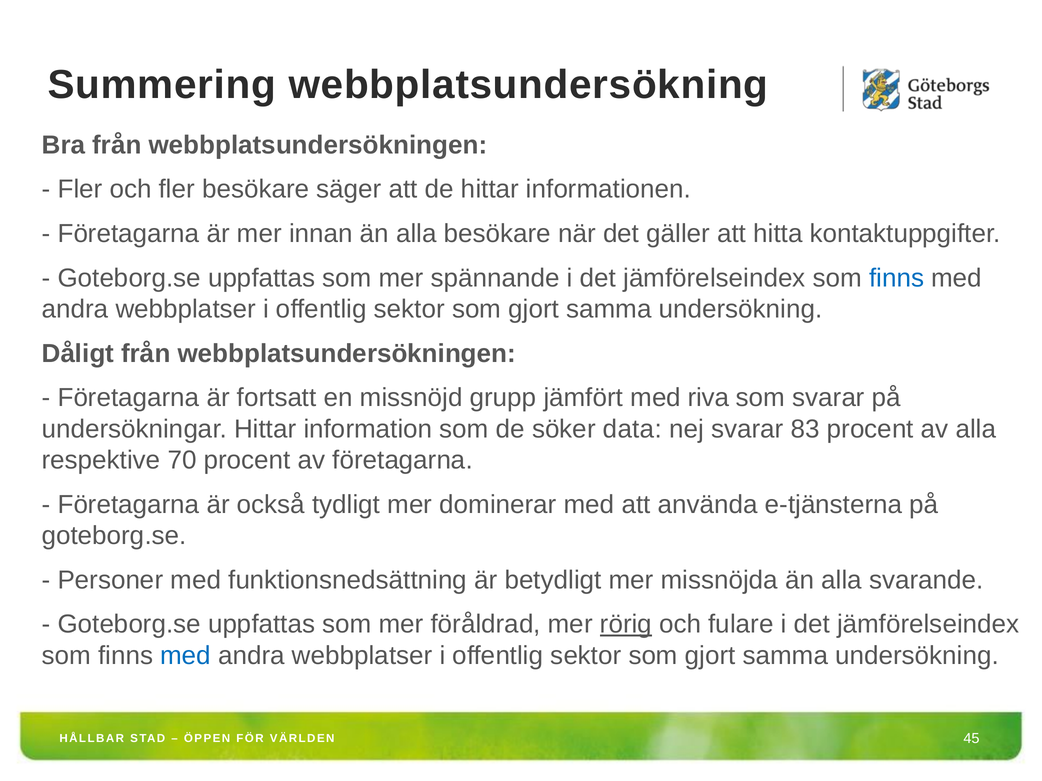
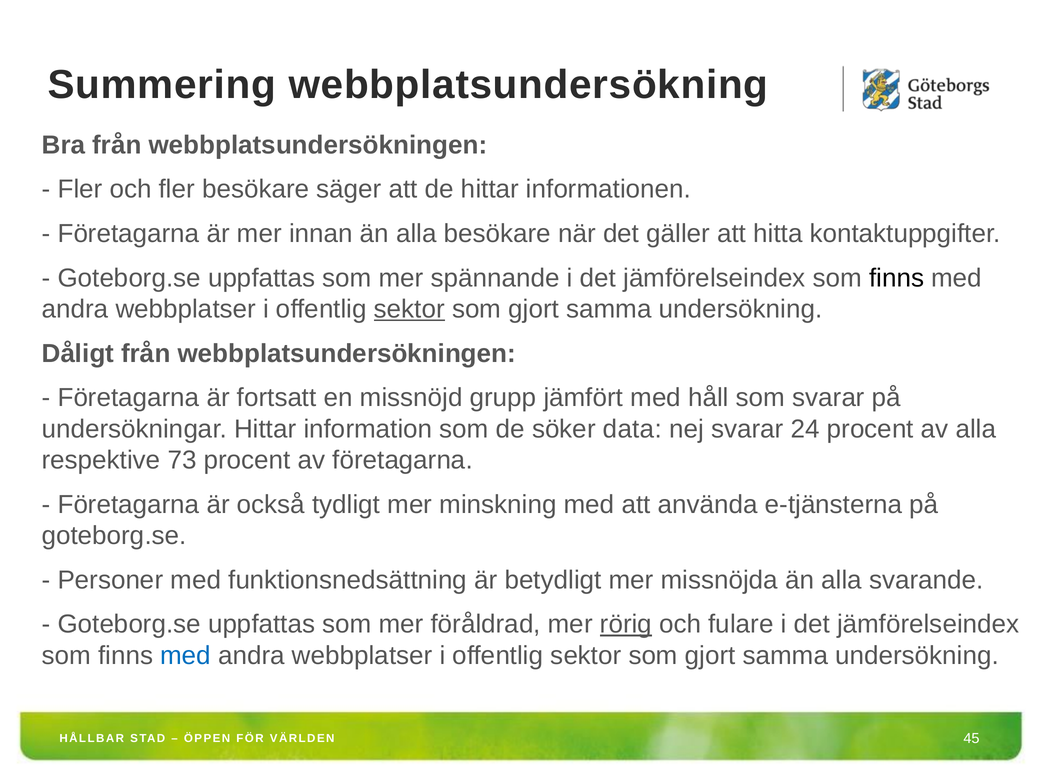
finns at (897, 278) colour: blue -> black
sektor at (409, 309) underline: none -> present
riva: riva -> håll
83: 83 -> 24
70: 70 -> 73
dominerar: dominerar -> minskning
